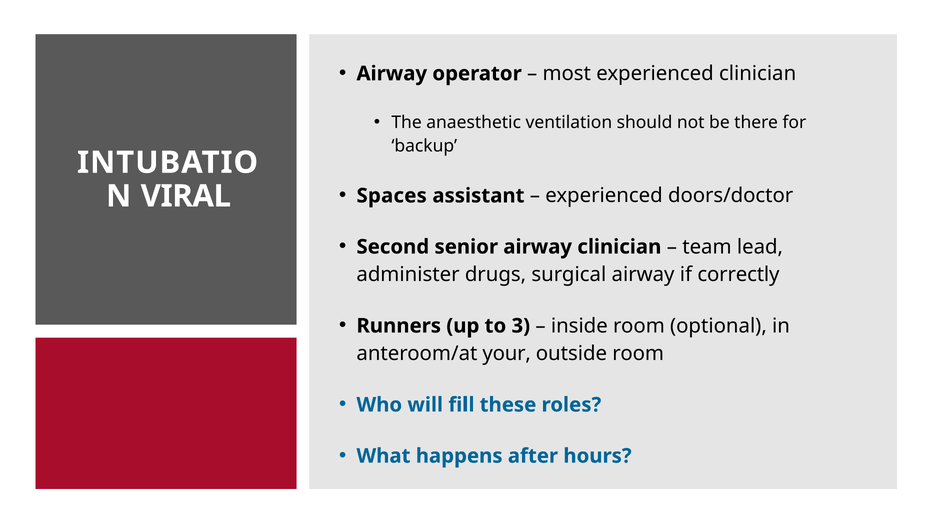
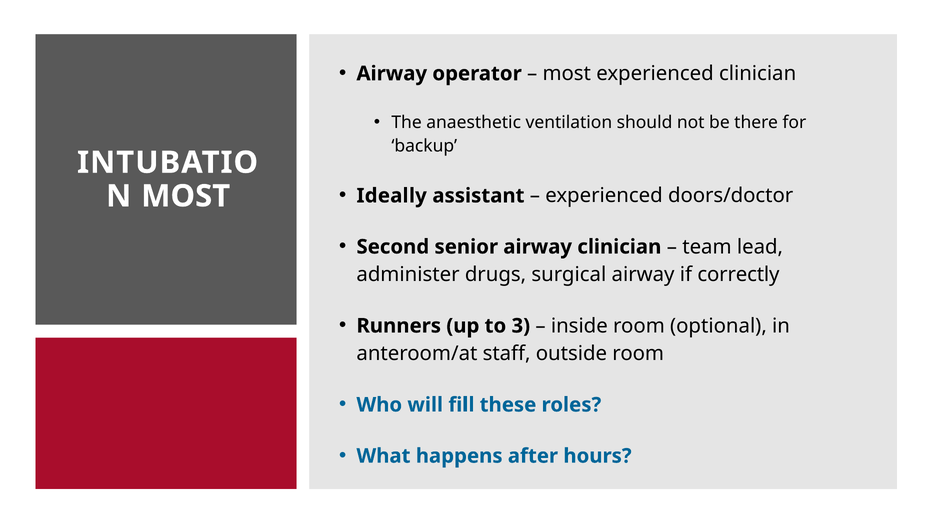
Spaces: Spaces -> Ideally
VIRAL at (186, 196): VIRAL -> MOST
your: your -> staff
